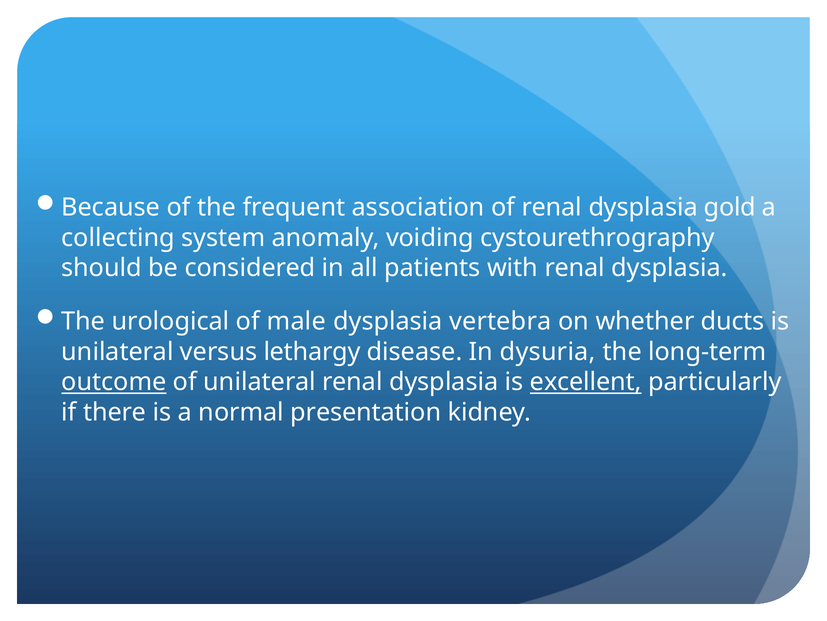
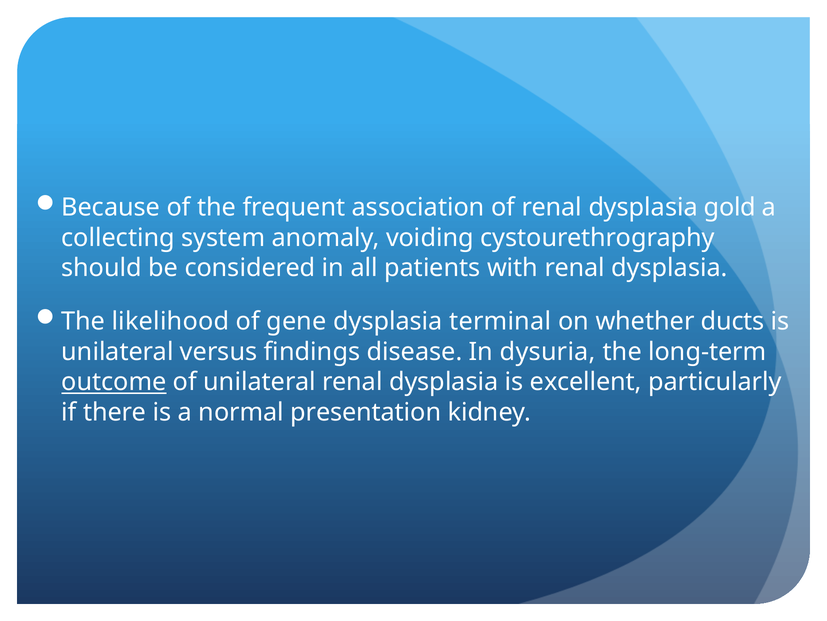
urological: urological -> likelihood
male: male -> gene
vertebra: vertebra -> terminal
lethargy: lethargy -> findings
excellent underline: present -> none
